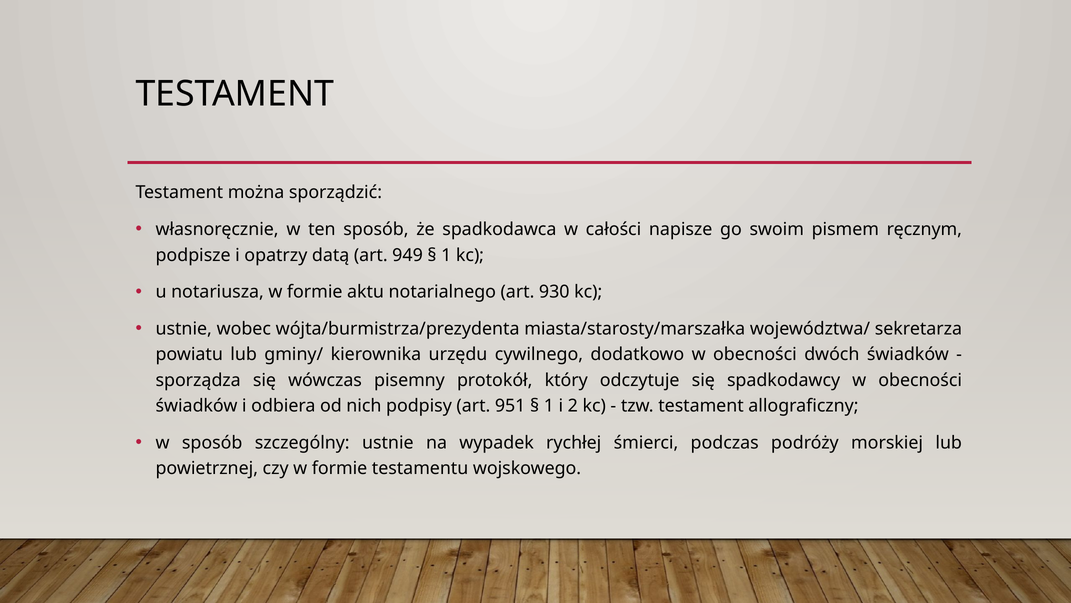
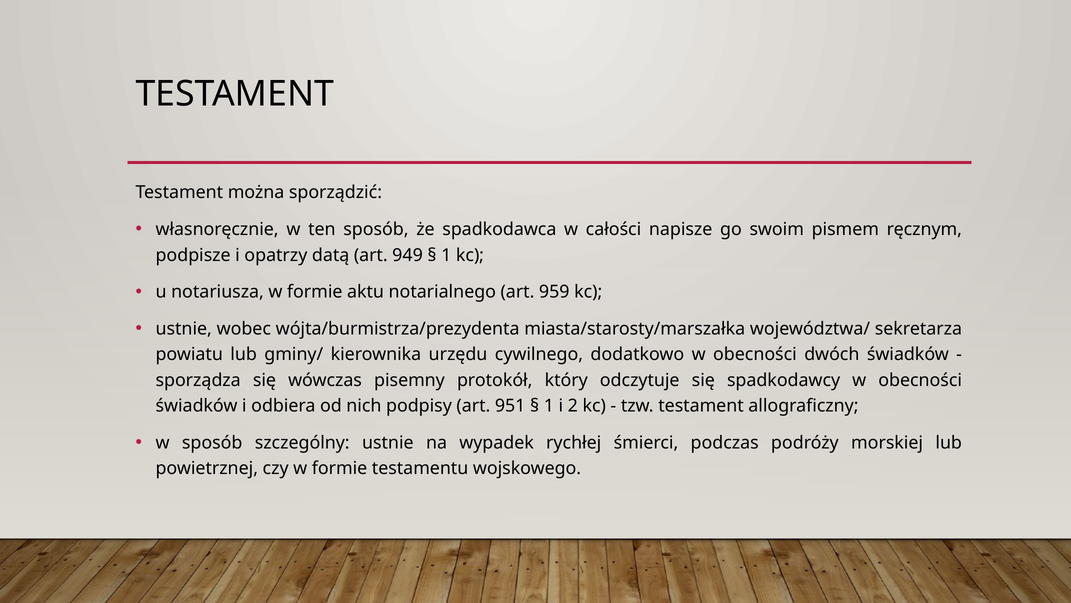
930: 930 -> 959
